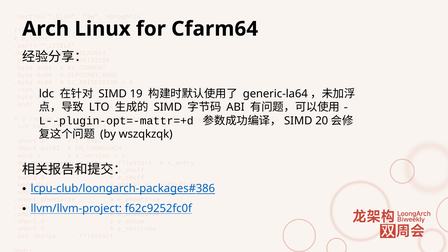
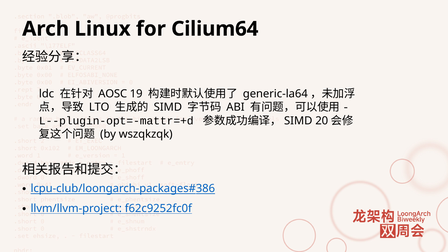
Cfarm64: Cfarm64 -> Cilium64
SIMD at (113, 94): SIMD -> AOSC
